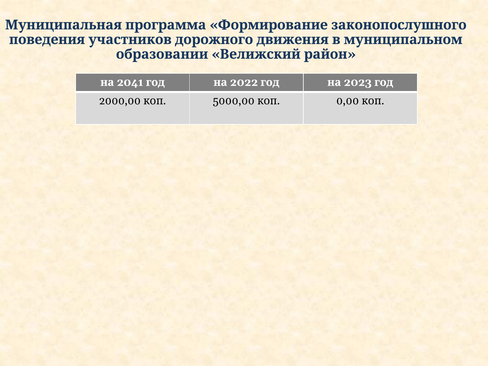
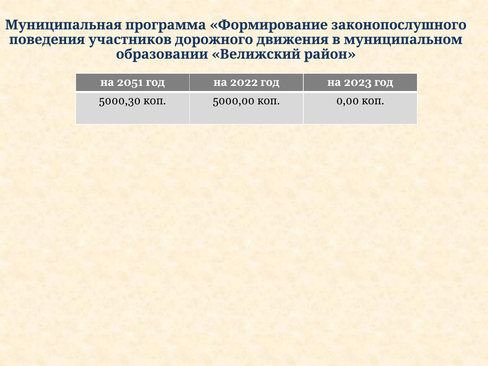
2041: 2041 -> 2051
2000,00: 2000,00 -> 5000,30
